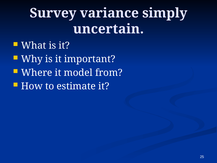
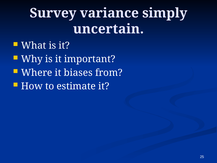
model: model -> biases
